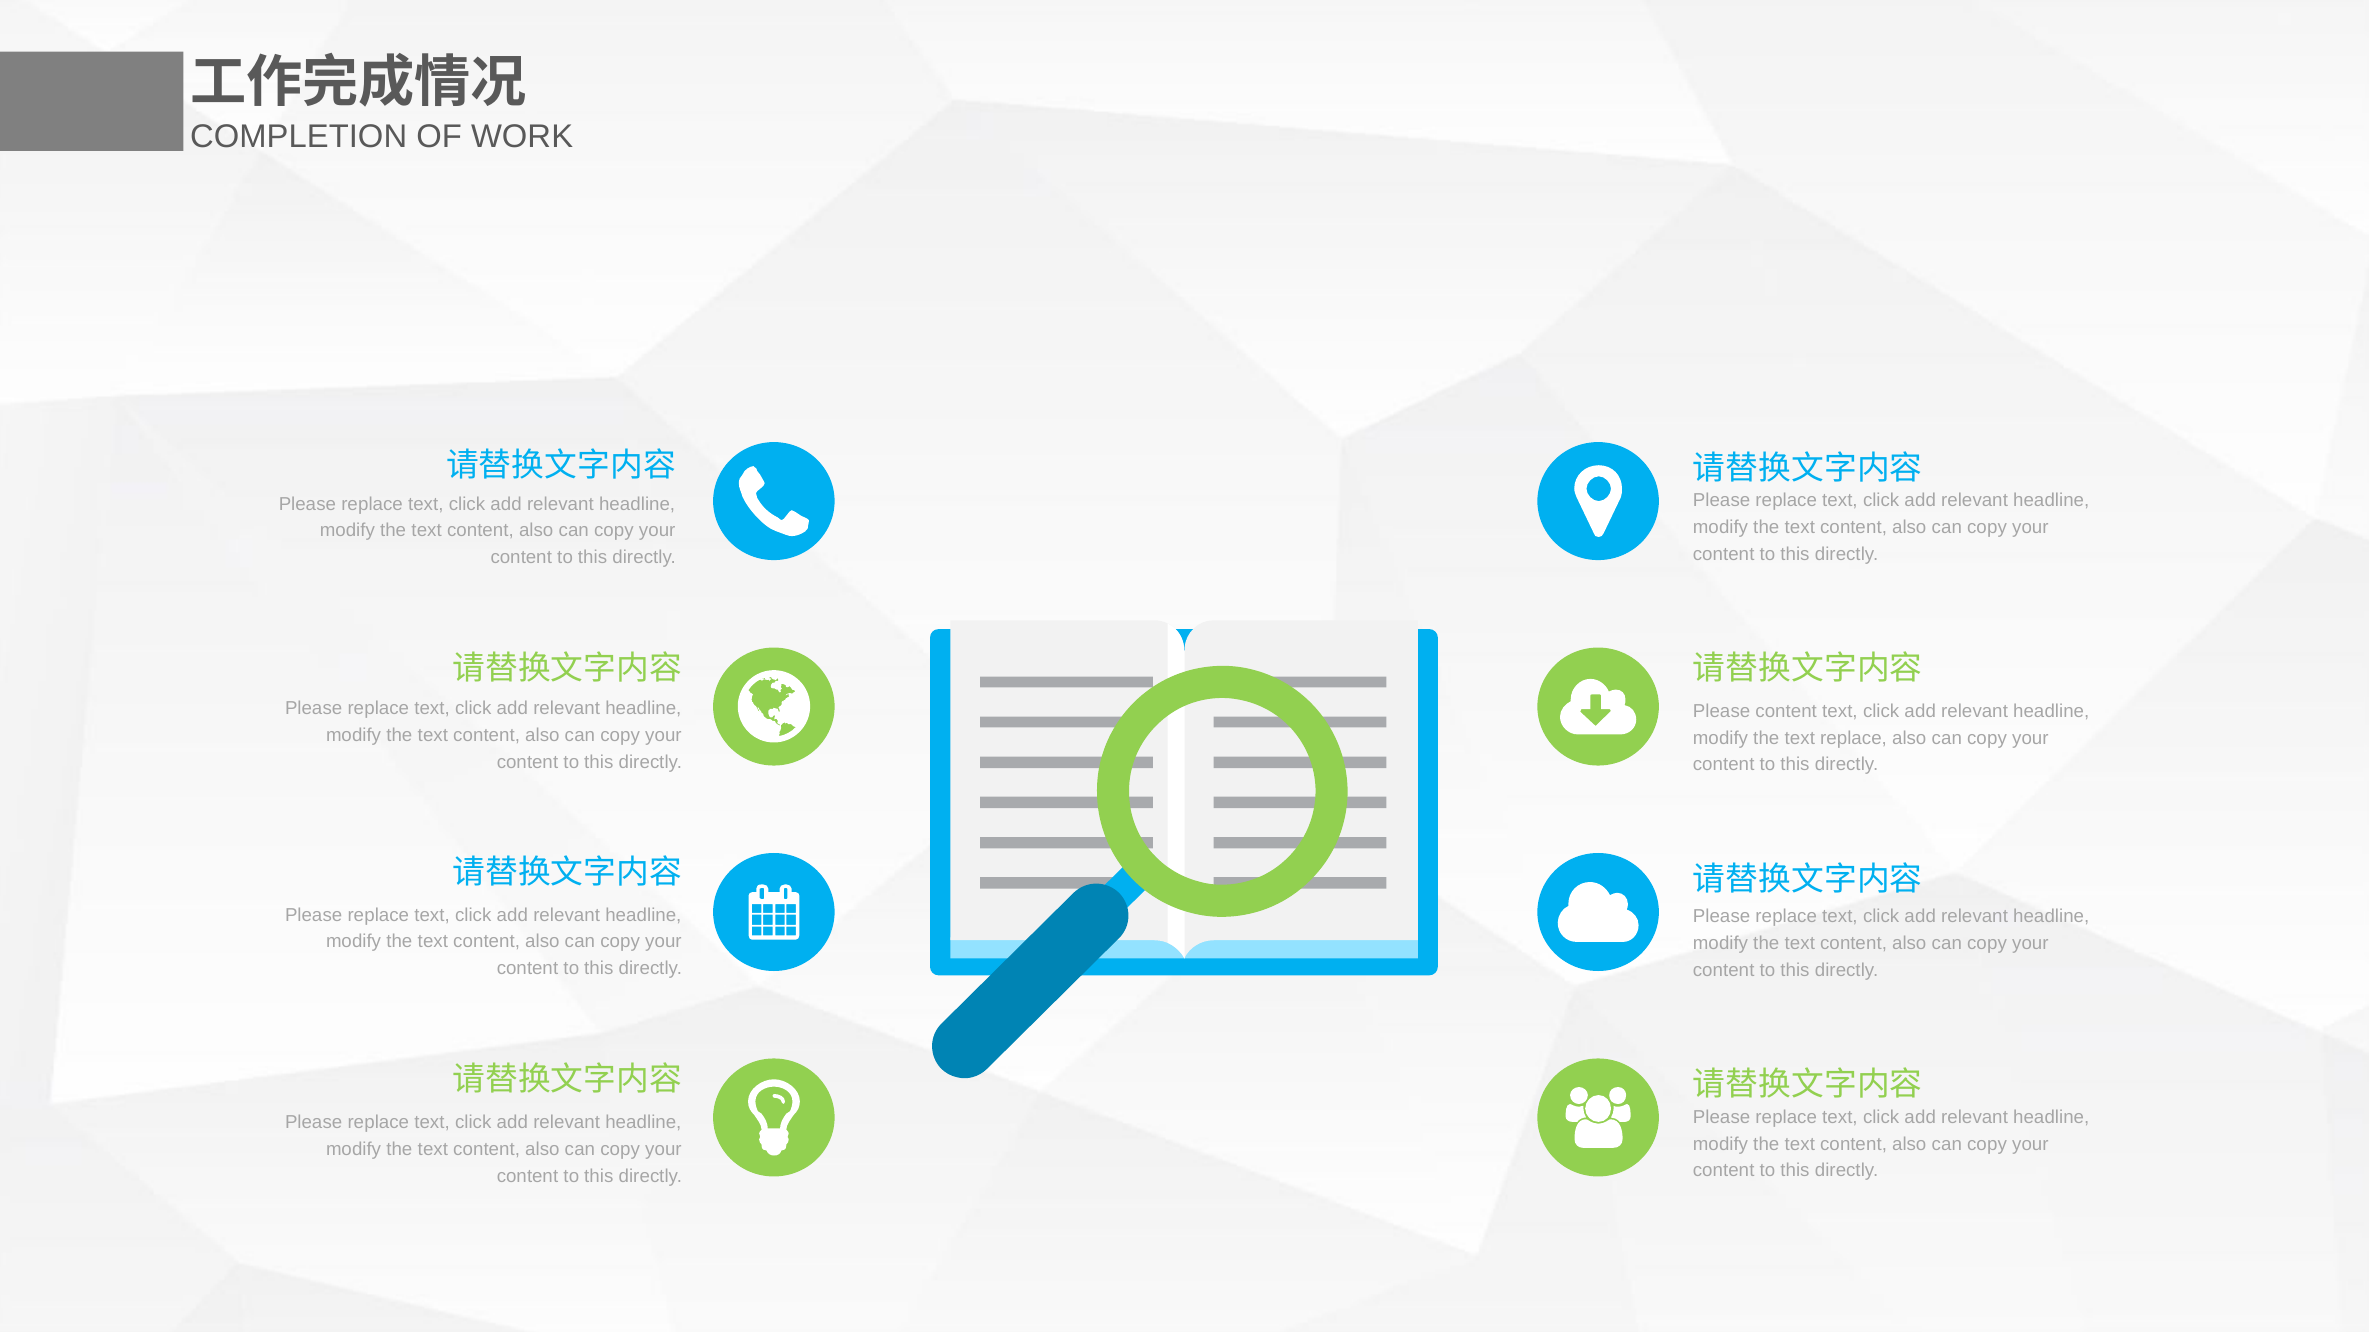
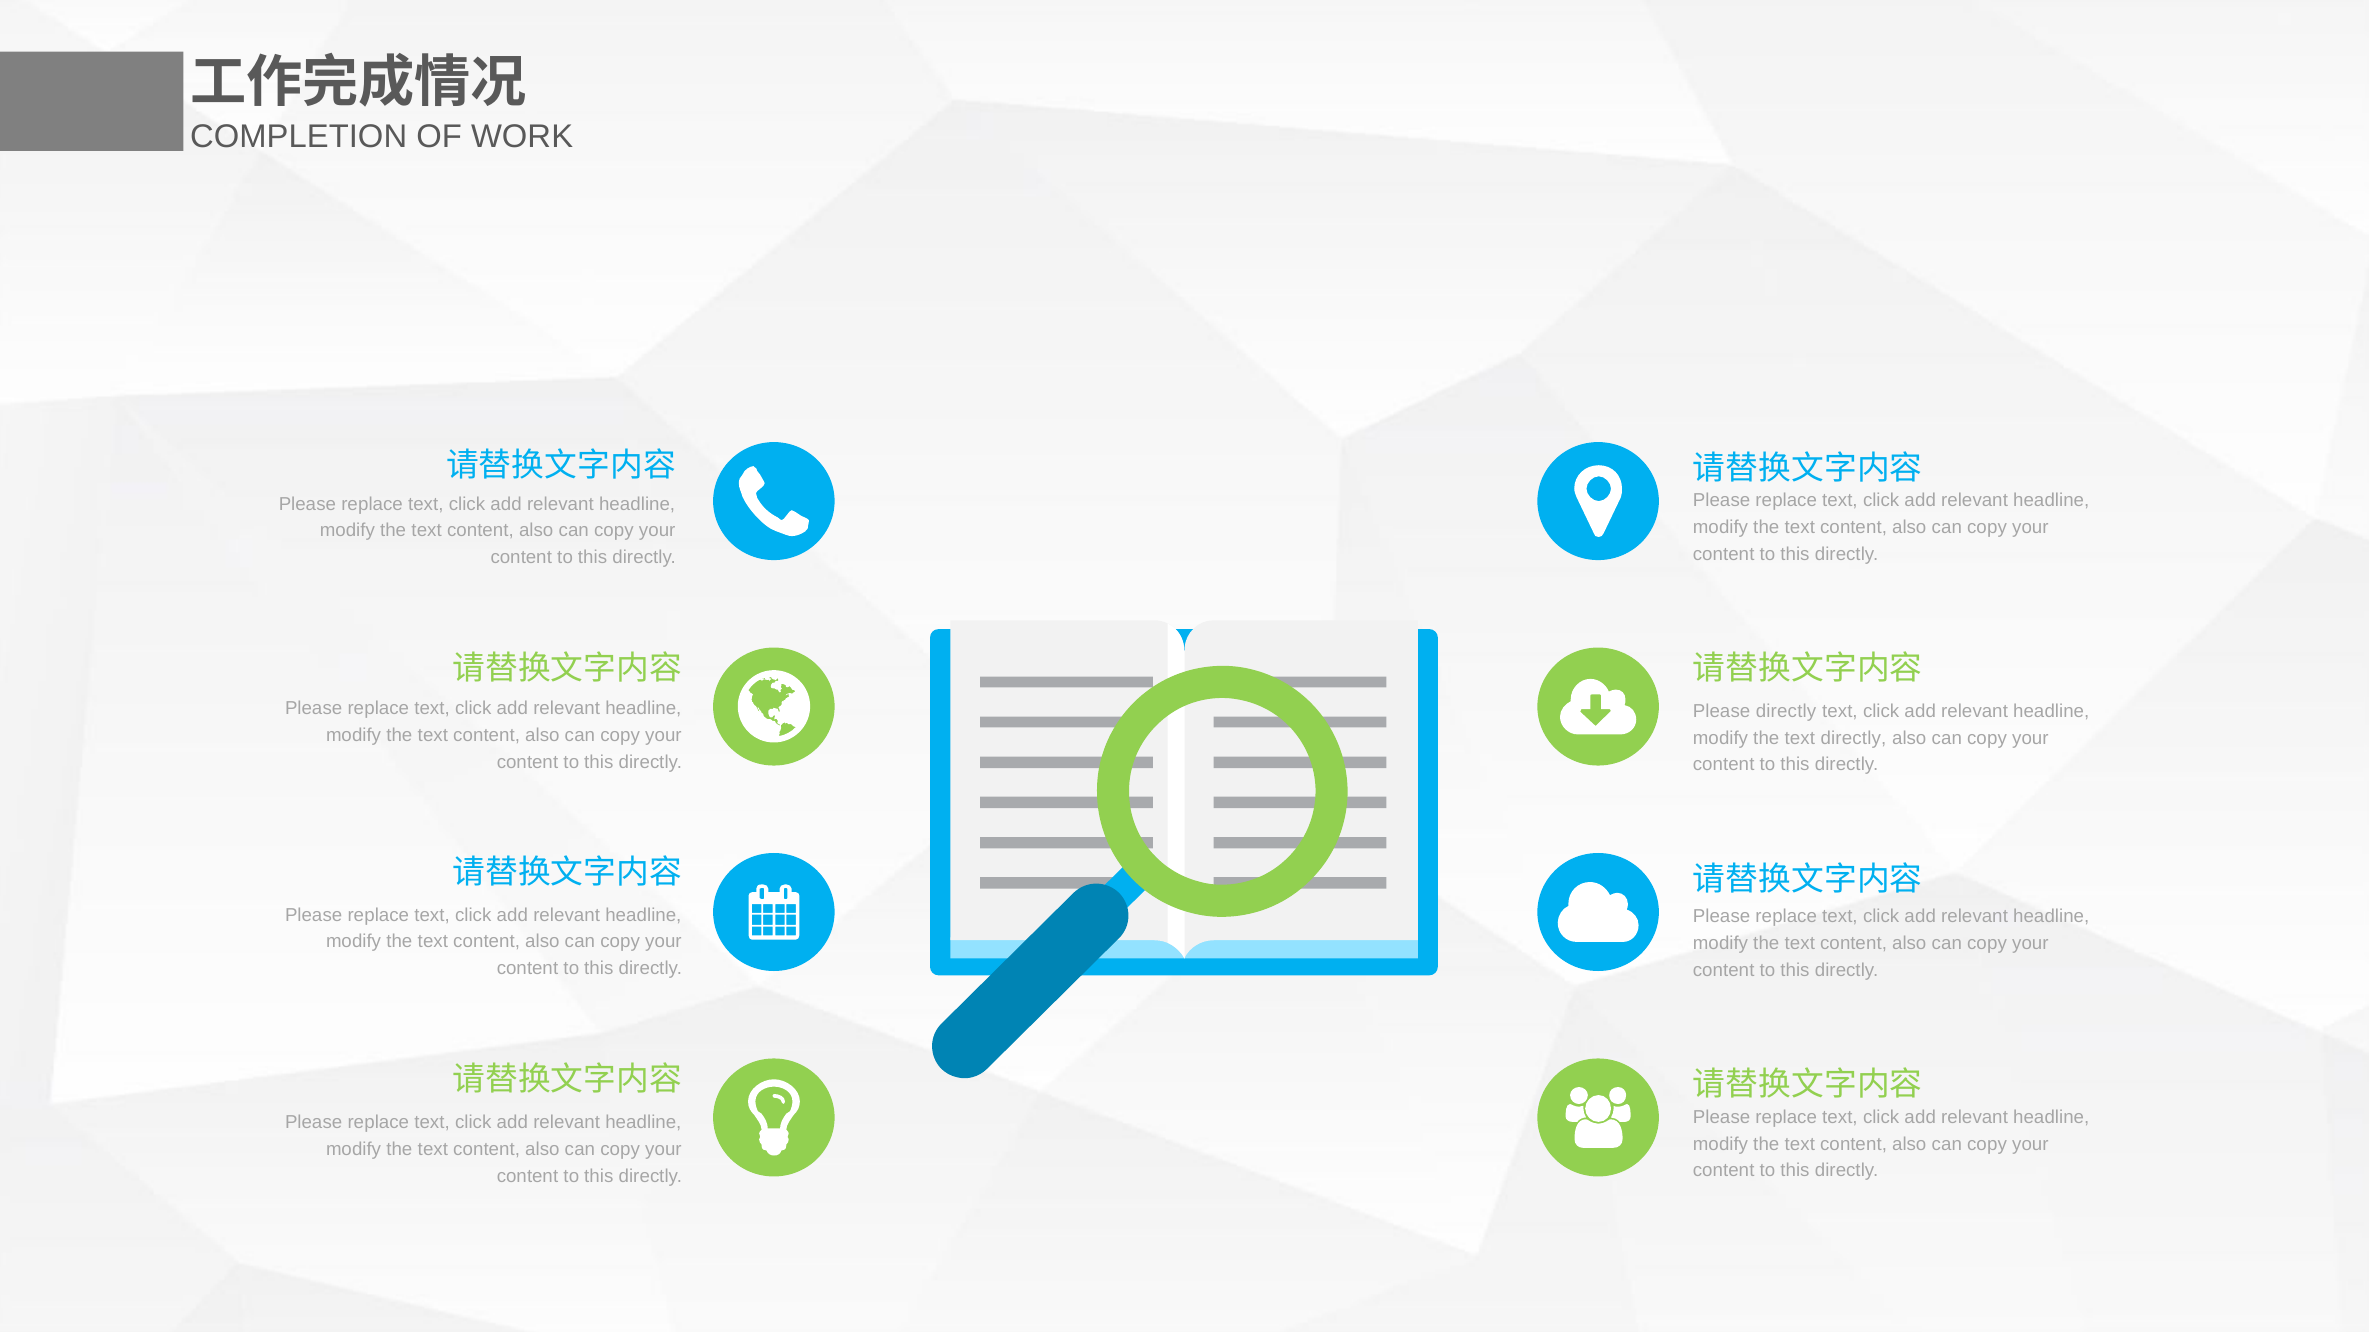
Please content: content -> directly
text replace: replace -> directly
